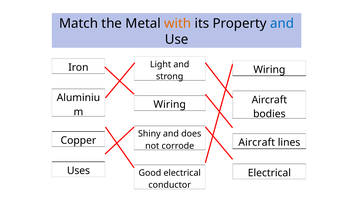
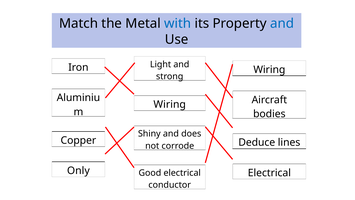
with colour: orange -> blue
Aircraft at (257, 142): Aircraft -> Deduce
Uses: Uses -> Only
